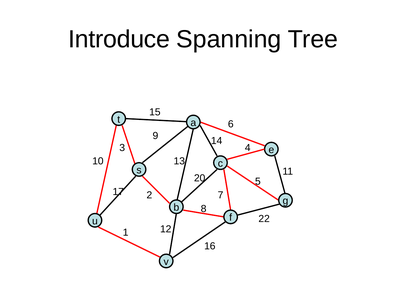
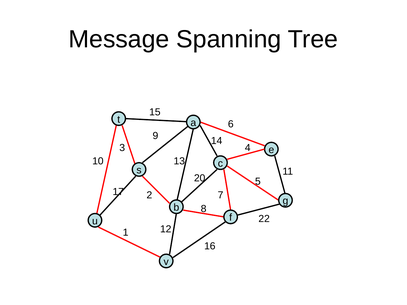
Introduce: Introduce -> Message
